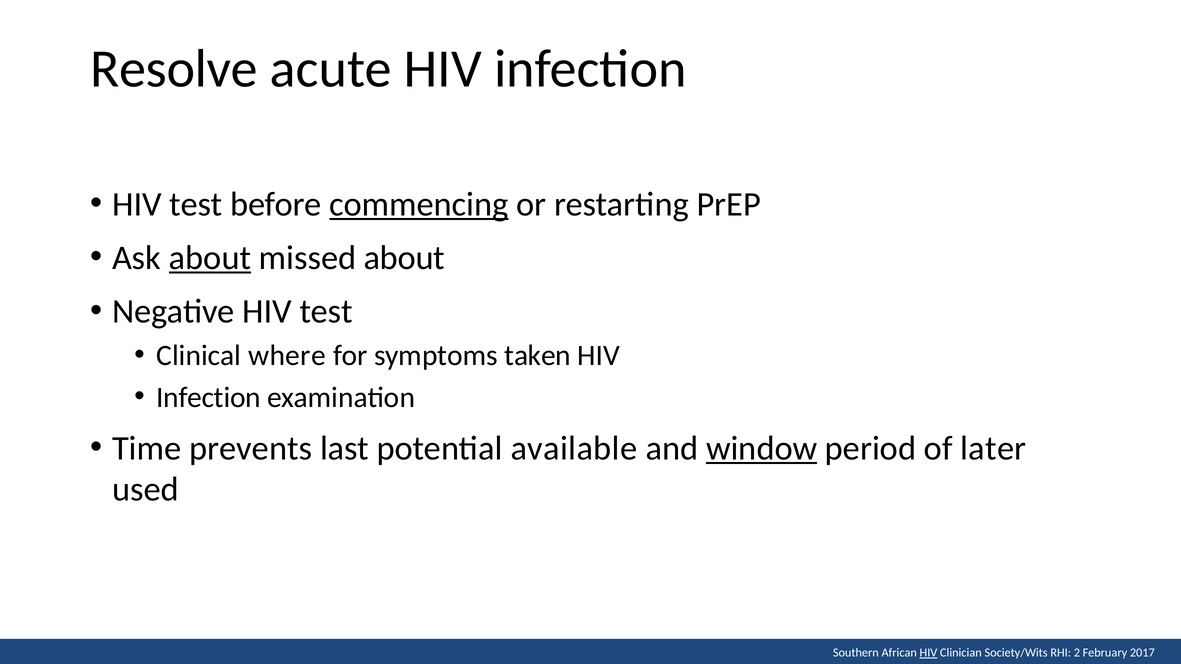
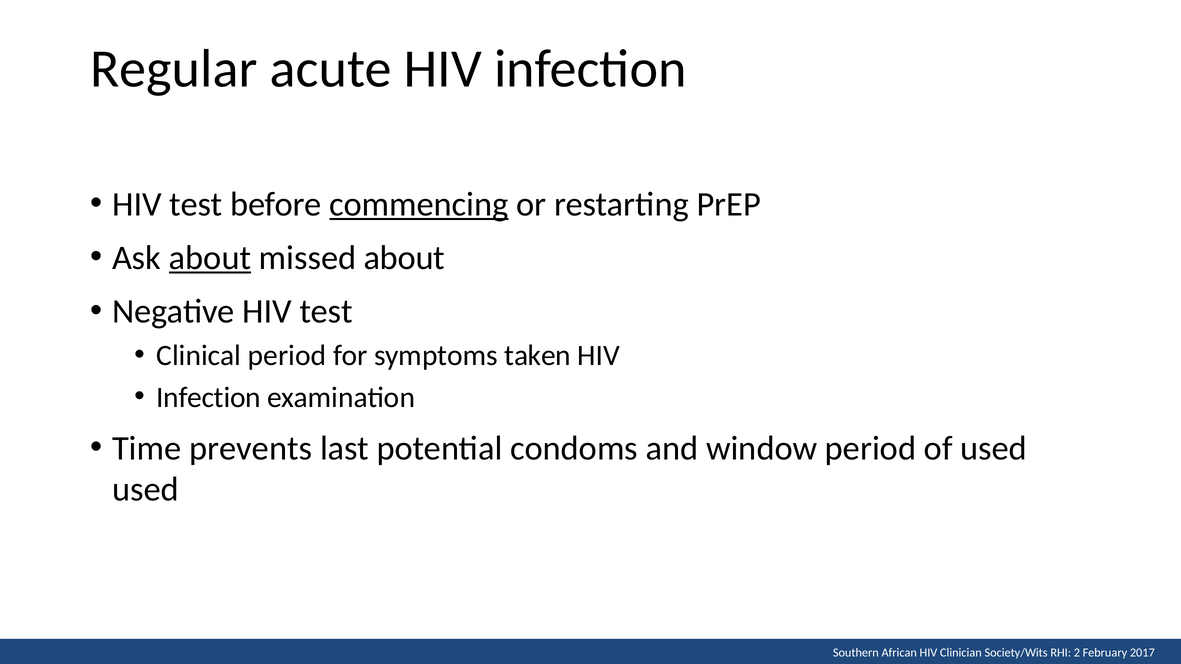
Resolve: Resolve -> Regular
Clinical where: where -> period
available: available -> condoms
window underline: present -> none
of later: later -> used
HIV at (928, 653) underline: present -> none
